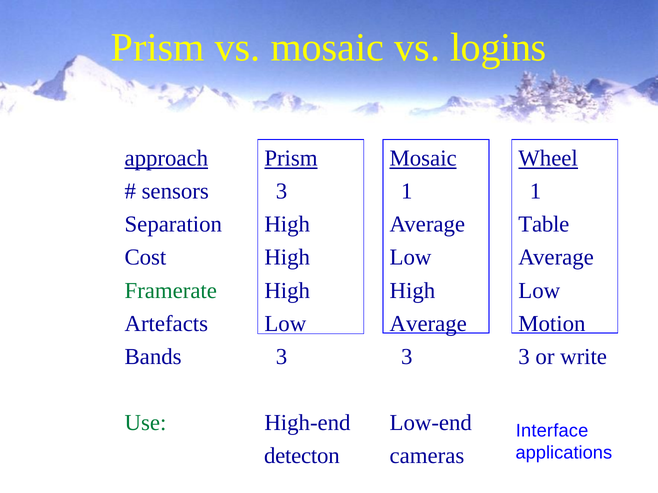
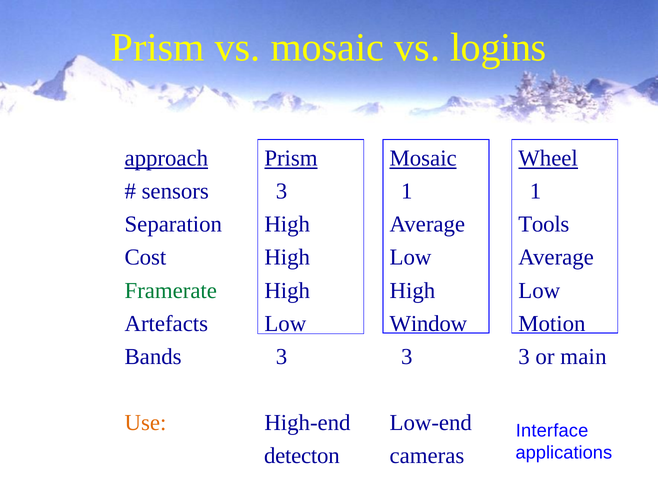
Table: Table -> Tools
Average at (428, 324): Average -> Window
write: write -> main
Use colour: green -> orange
